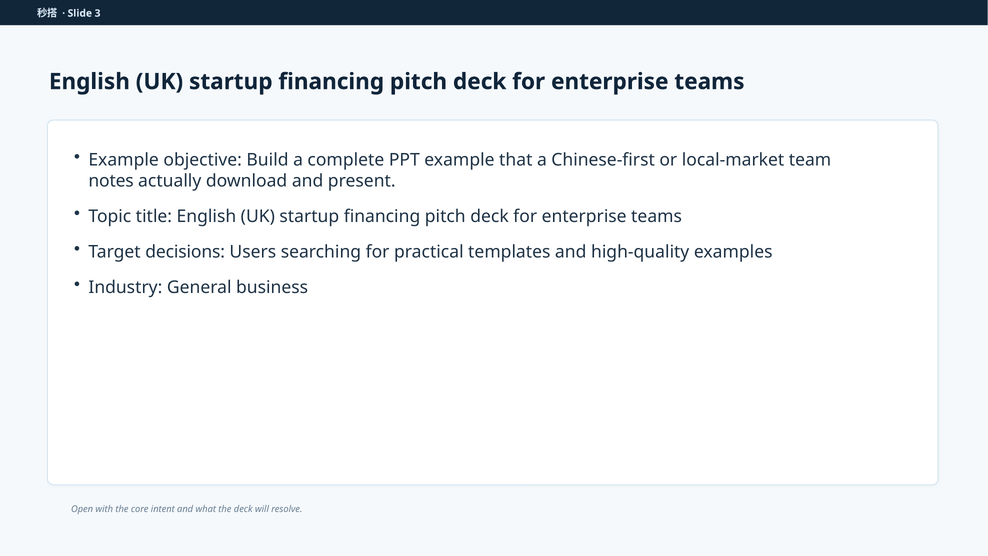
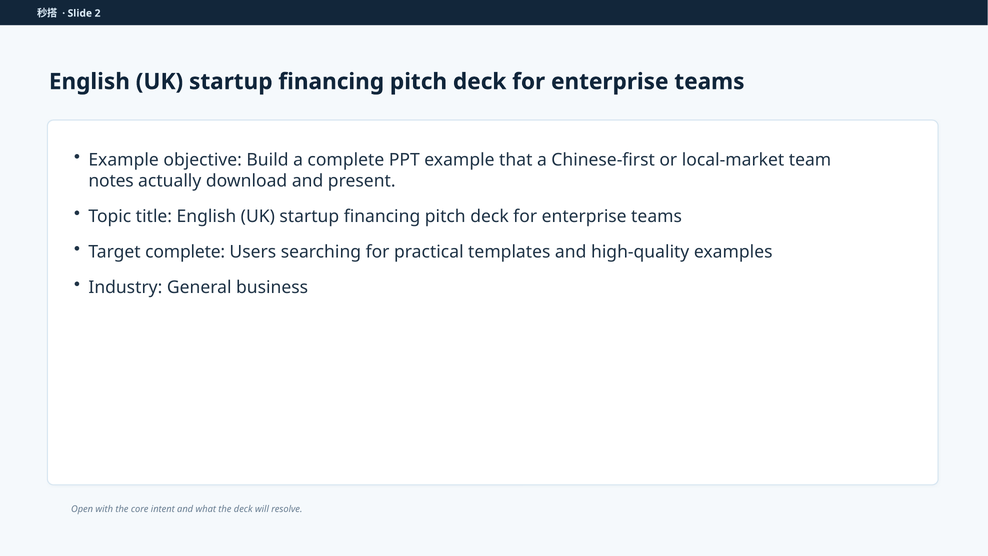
3: 3 -> 2
Target decisions: decisions -> complete
